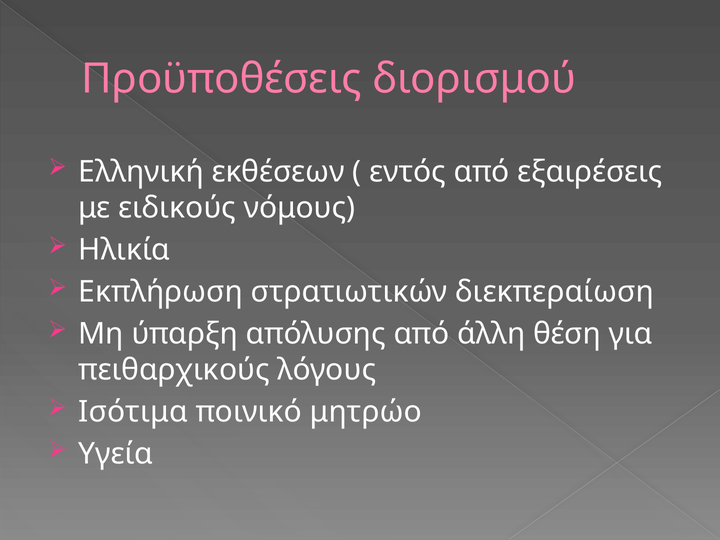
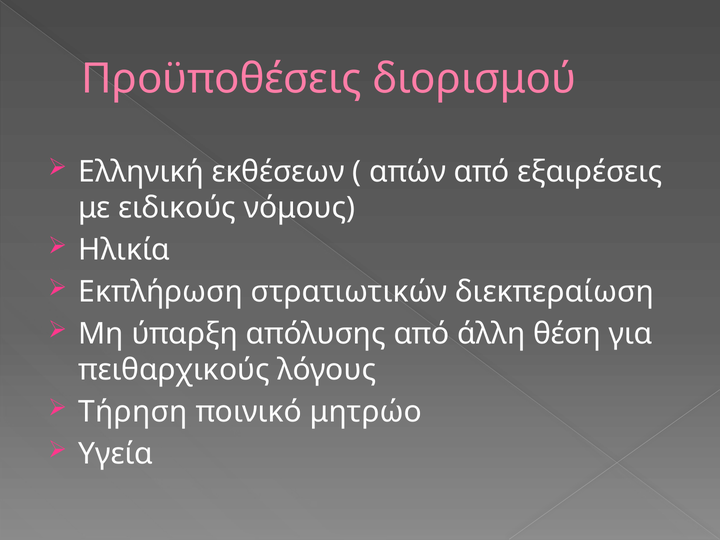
εντός: εντός -> απών
Ισότιμα: Ισότιμα -> Τήρηση
